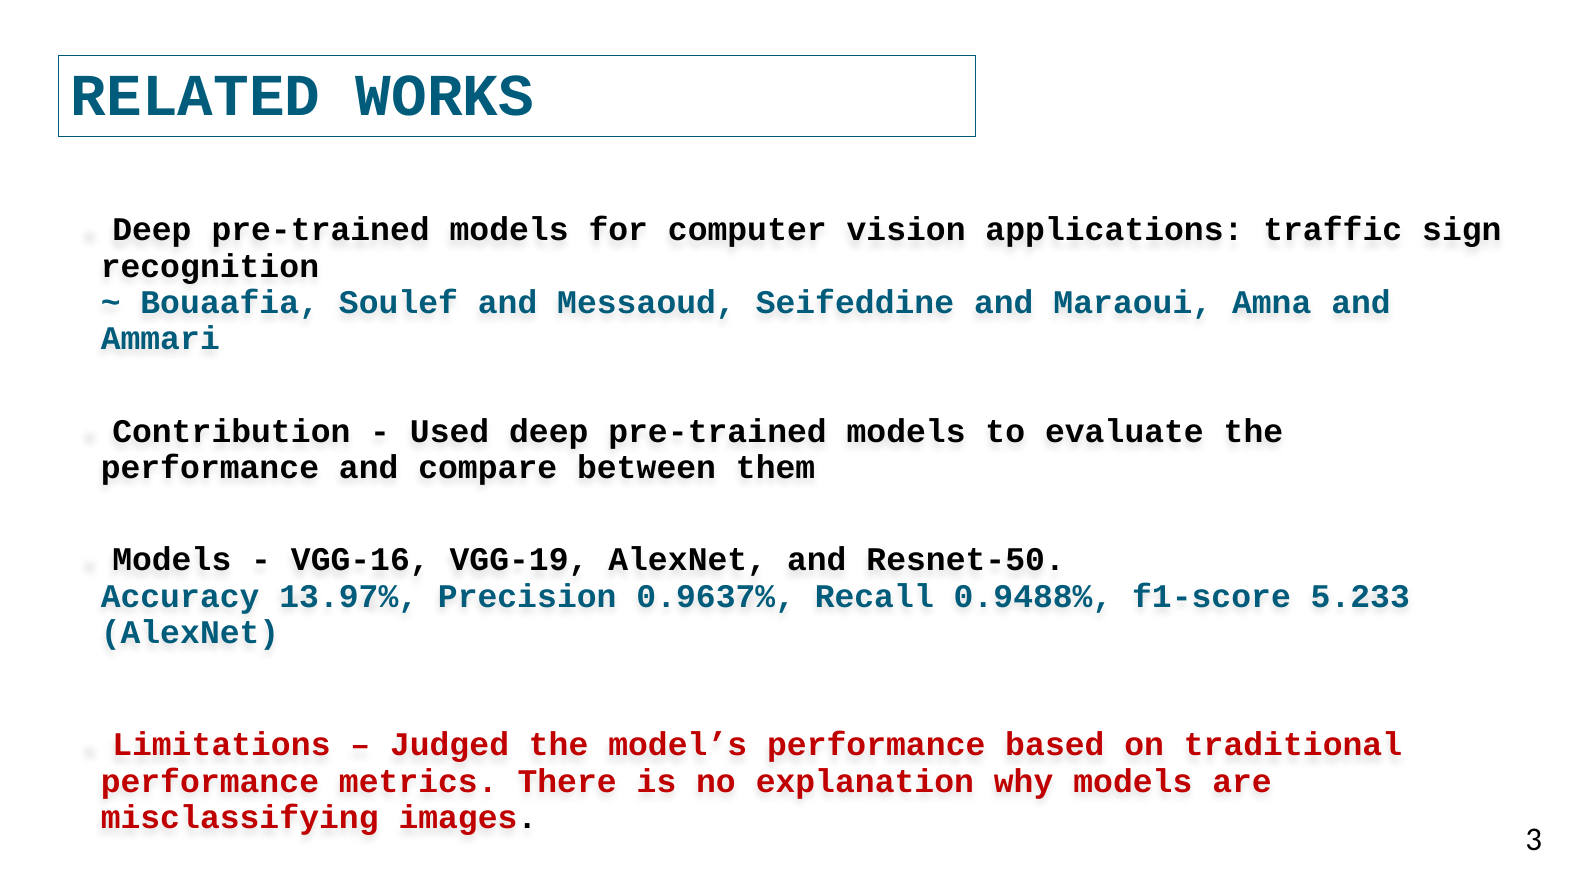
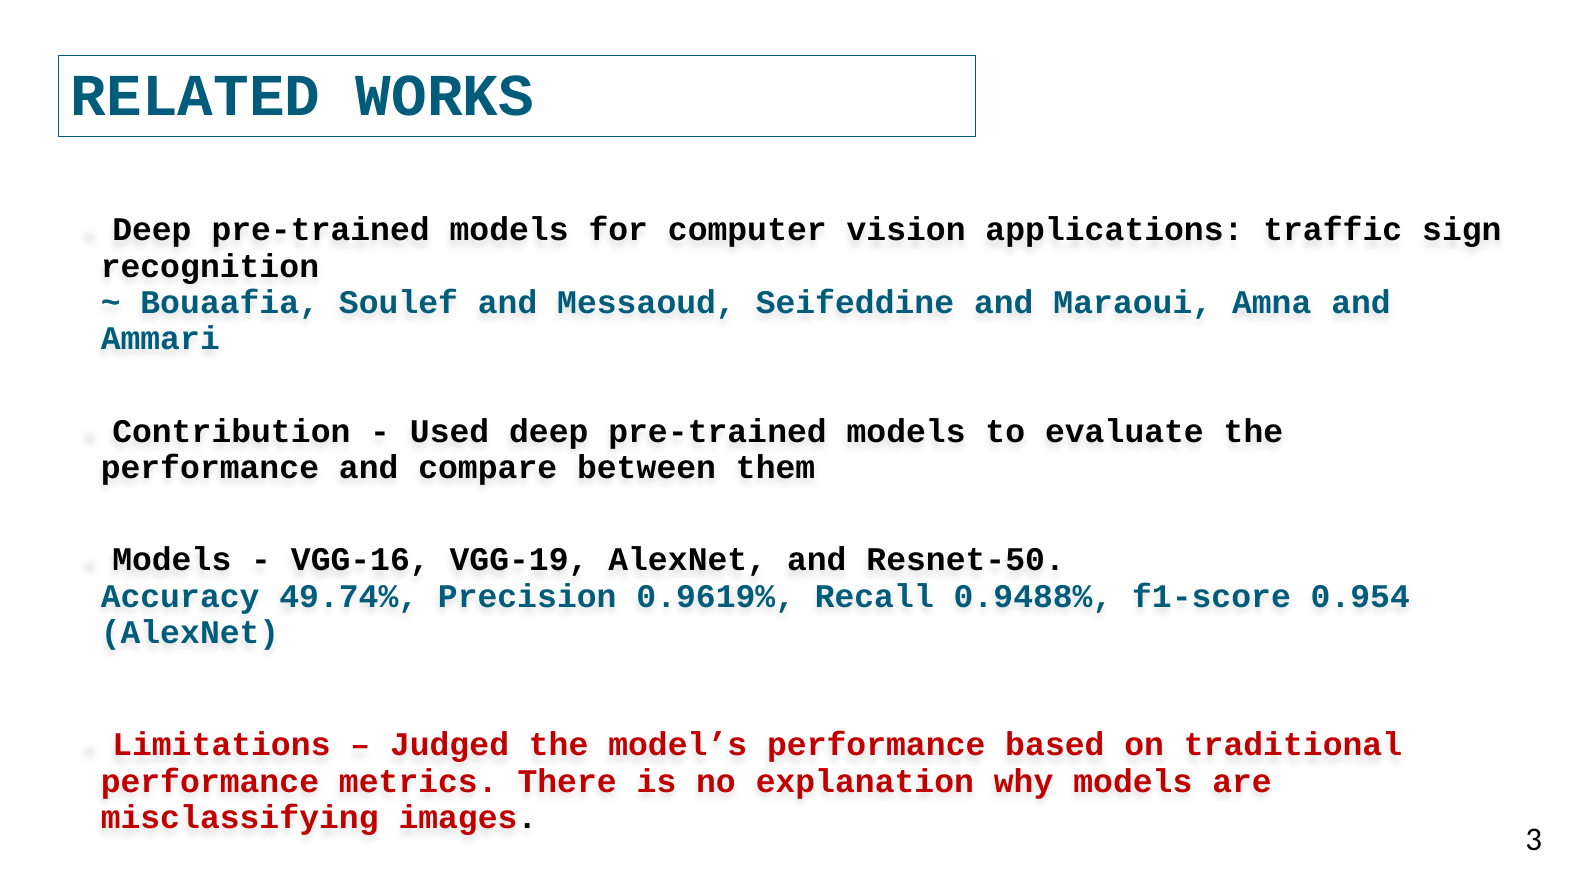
13.97%: 13.97% -> 49.74%
0.9637%: 0.9637% -> 0.9619%
5.233: 5.233 -> 0.954
